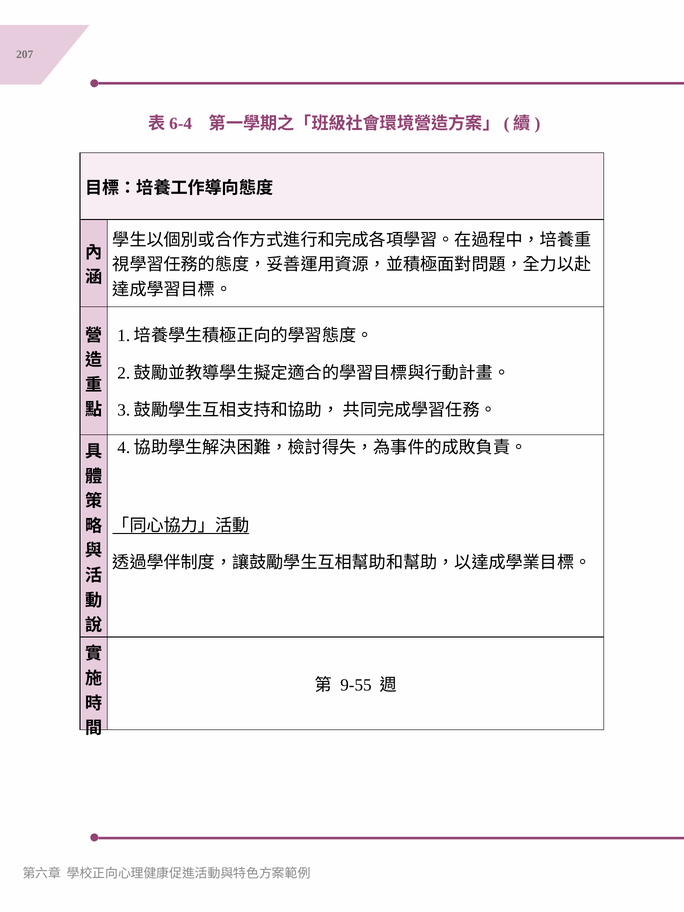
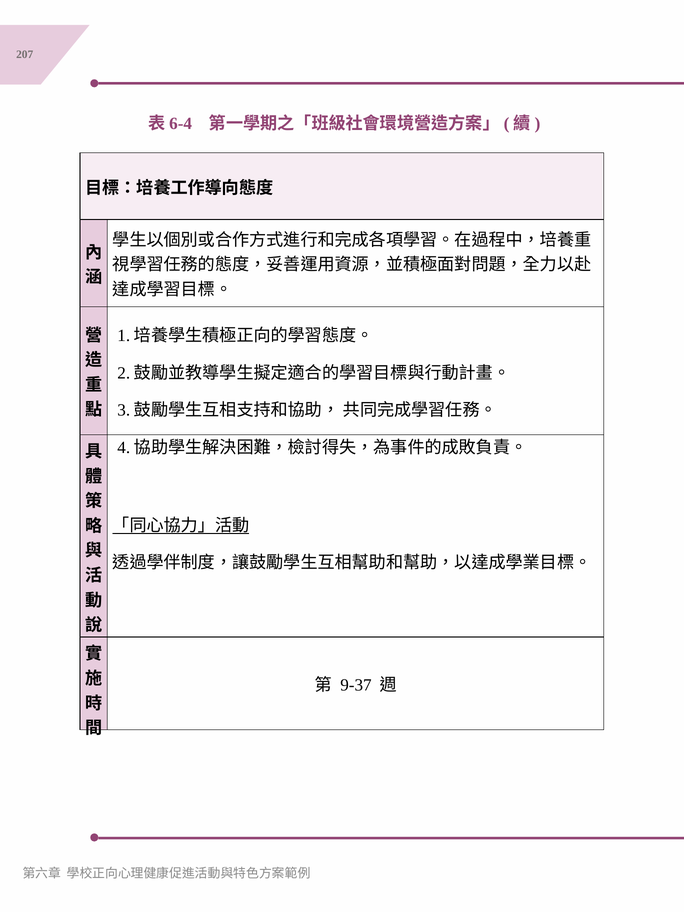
9-55: 9-55 -> 9-37
